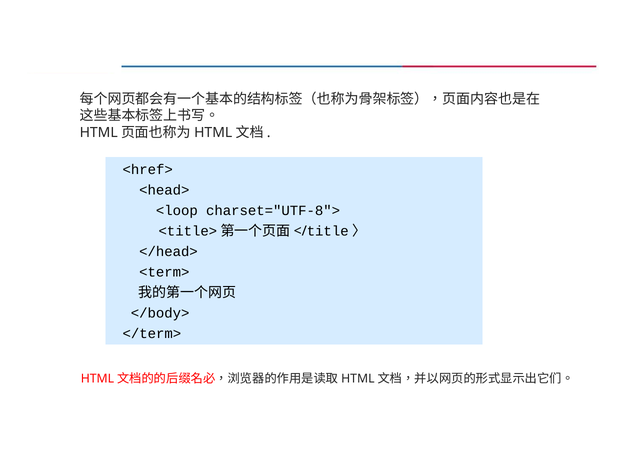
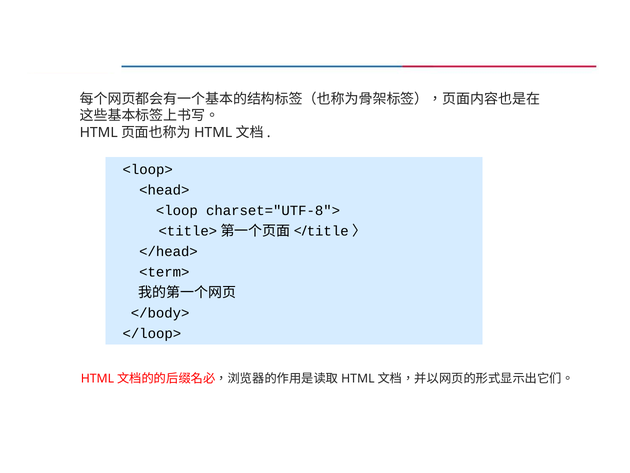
<href>: <href> -> <loop>
</term>: </term> -> </loop>
